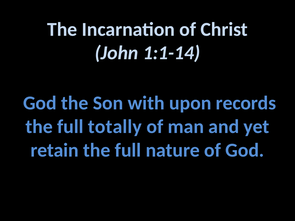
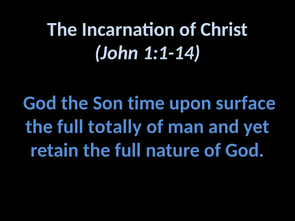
with: with -> time
records: records -> surface
